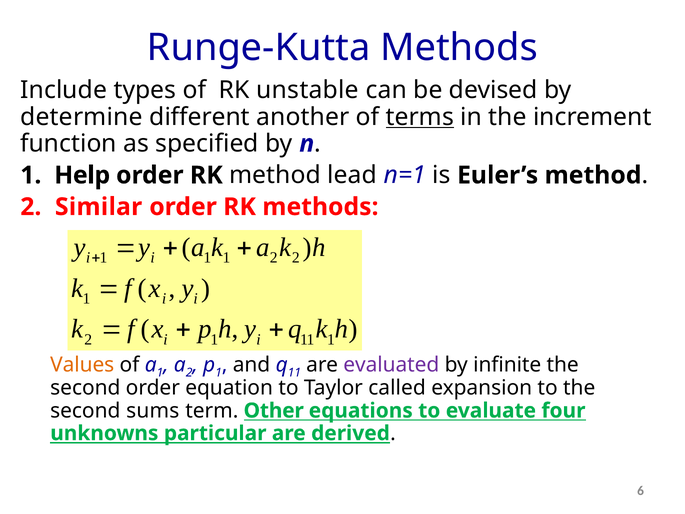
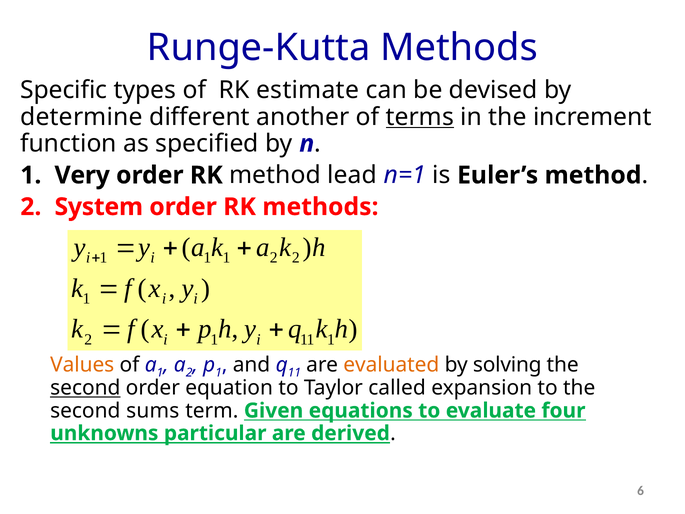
Include: Include -> Specific
unstable: unstable -> estimate
Help: Help -> Very
Similar: Similar -> System
evaluated colour: purple -> orange
infinite: infinite -> solving
second at (85, 388) underline: none -> present
Other: Other -> Given
